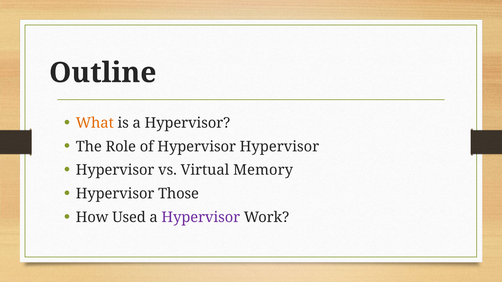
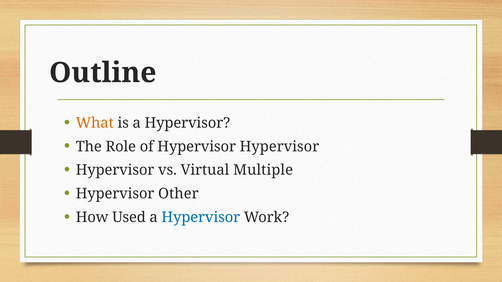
Memory: Memory -> Multiple
Those: Those -> Other
Hypervisor at (201, 218) colour: purple -> blue
